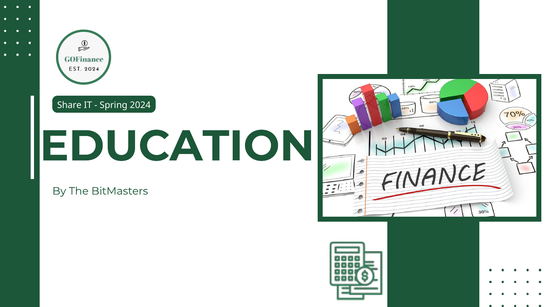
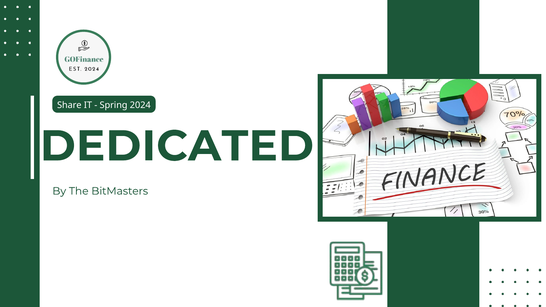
EDUCATION: EDUCATION -> DEDICATED
